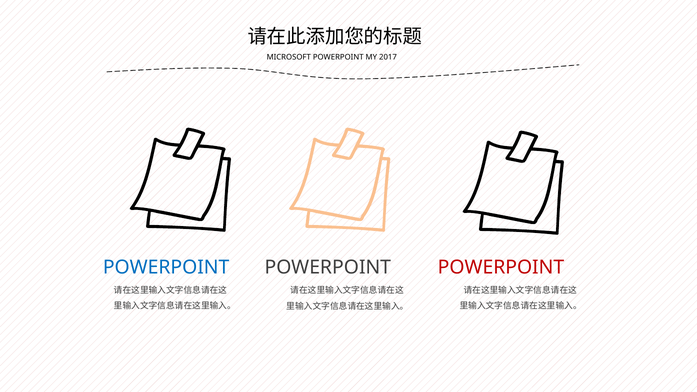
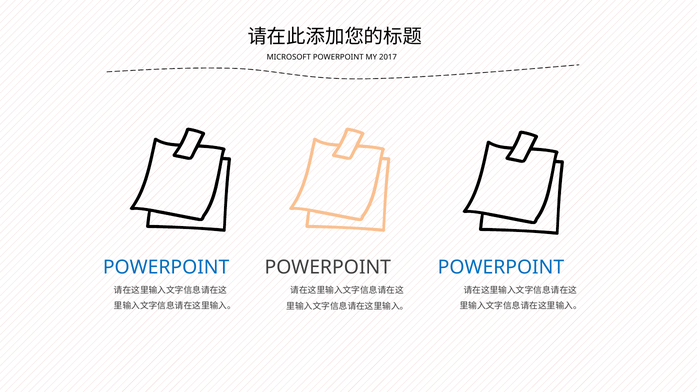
POWERPOINT at (501, 267) colour: red -> blue
